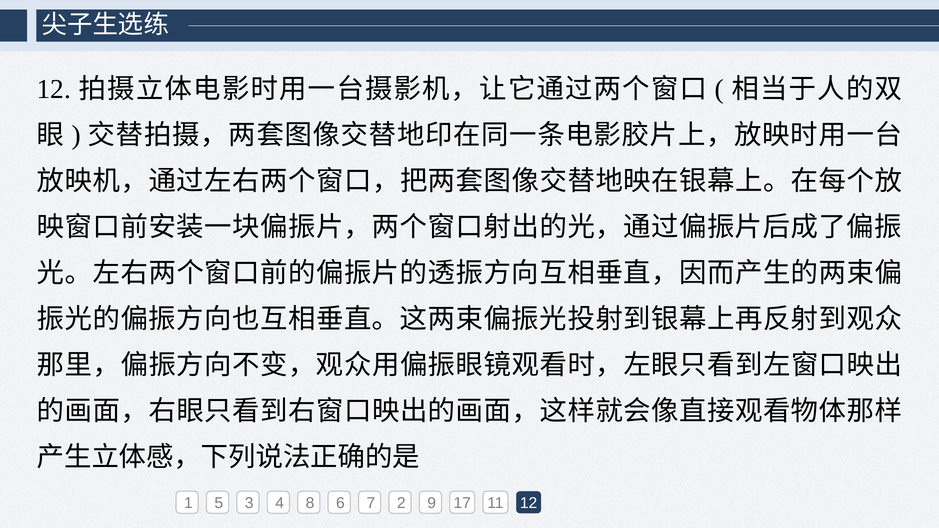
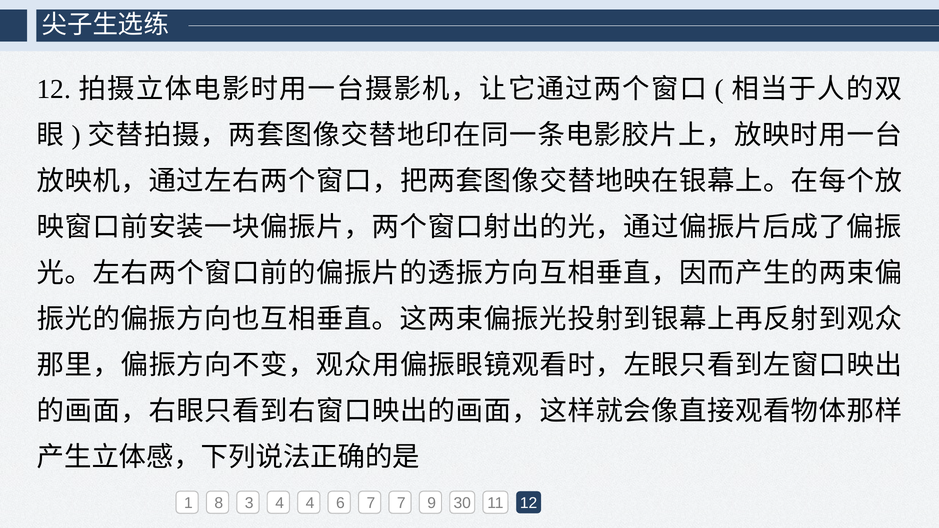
5: 5 -> 8
4 8: 8 -> 4
7 2: 2 -> 7
17: 17 -> 30
